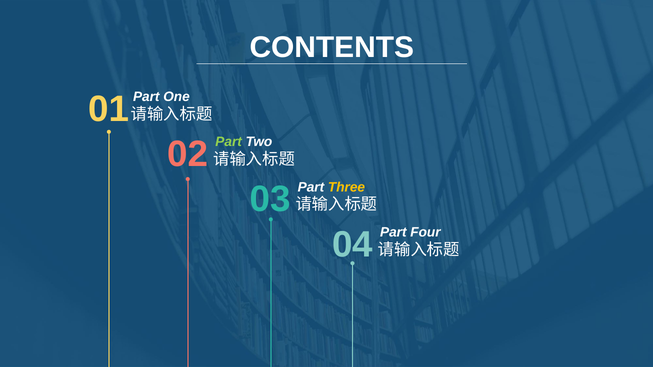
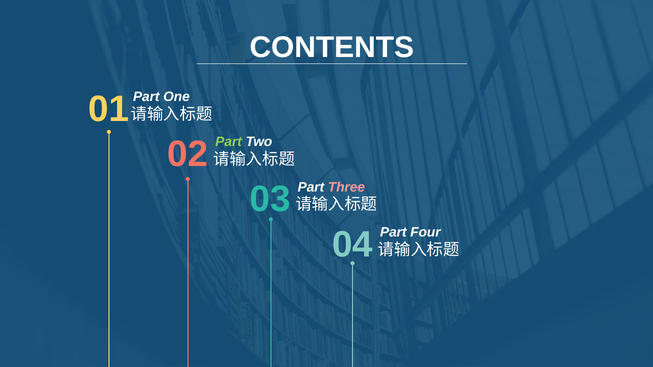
Three colour: yellow -> pink
